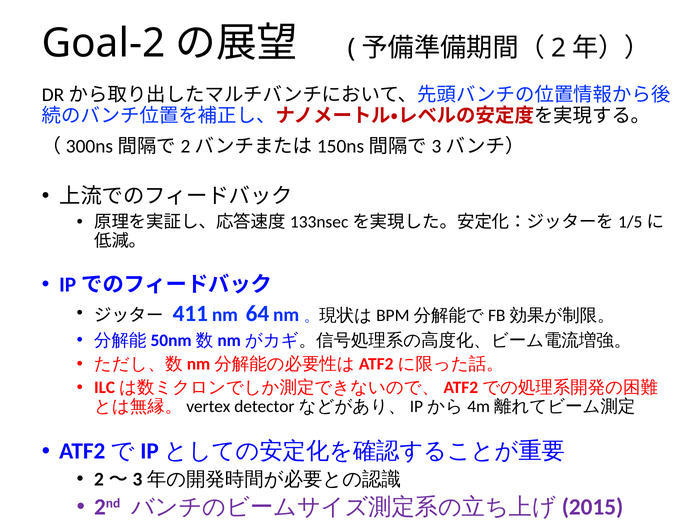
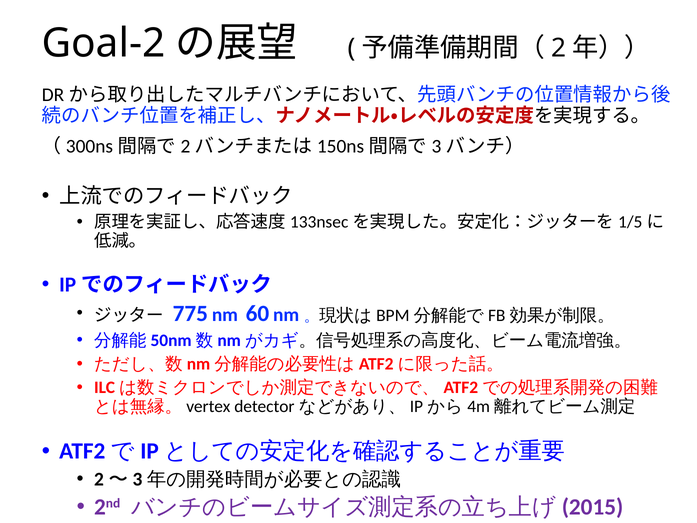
411: 411 -> 775
64: 64 -> 60
